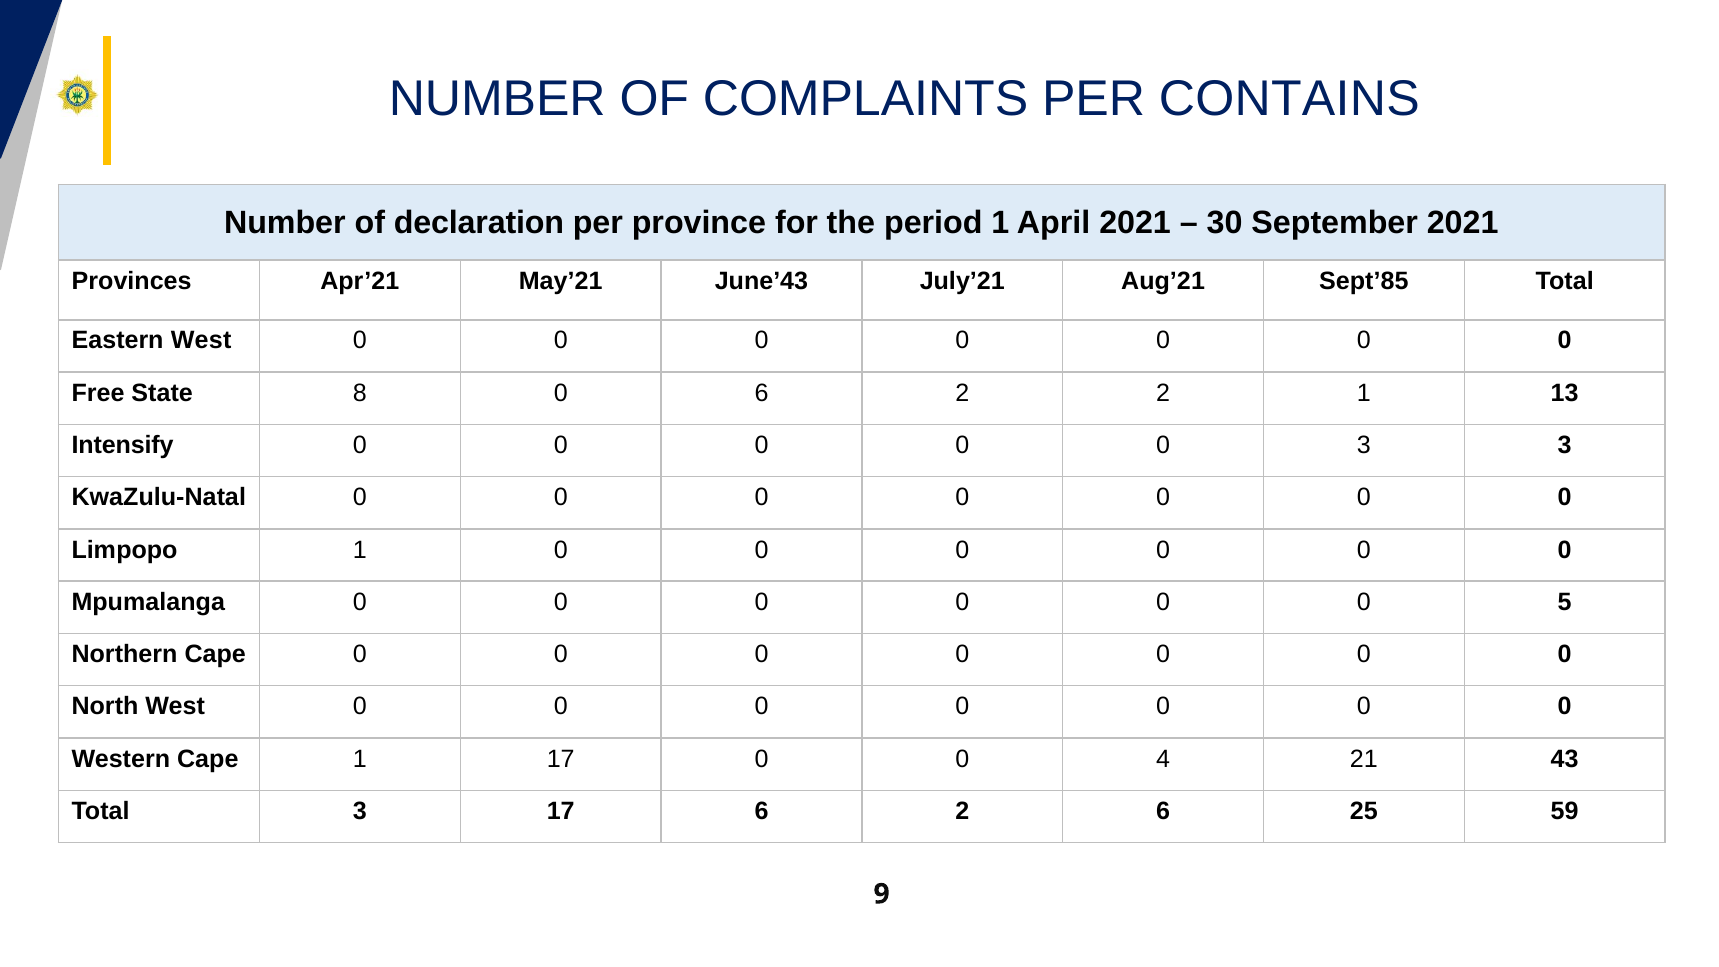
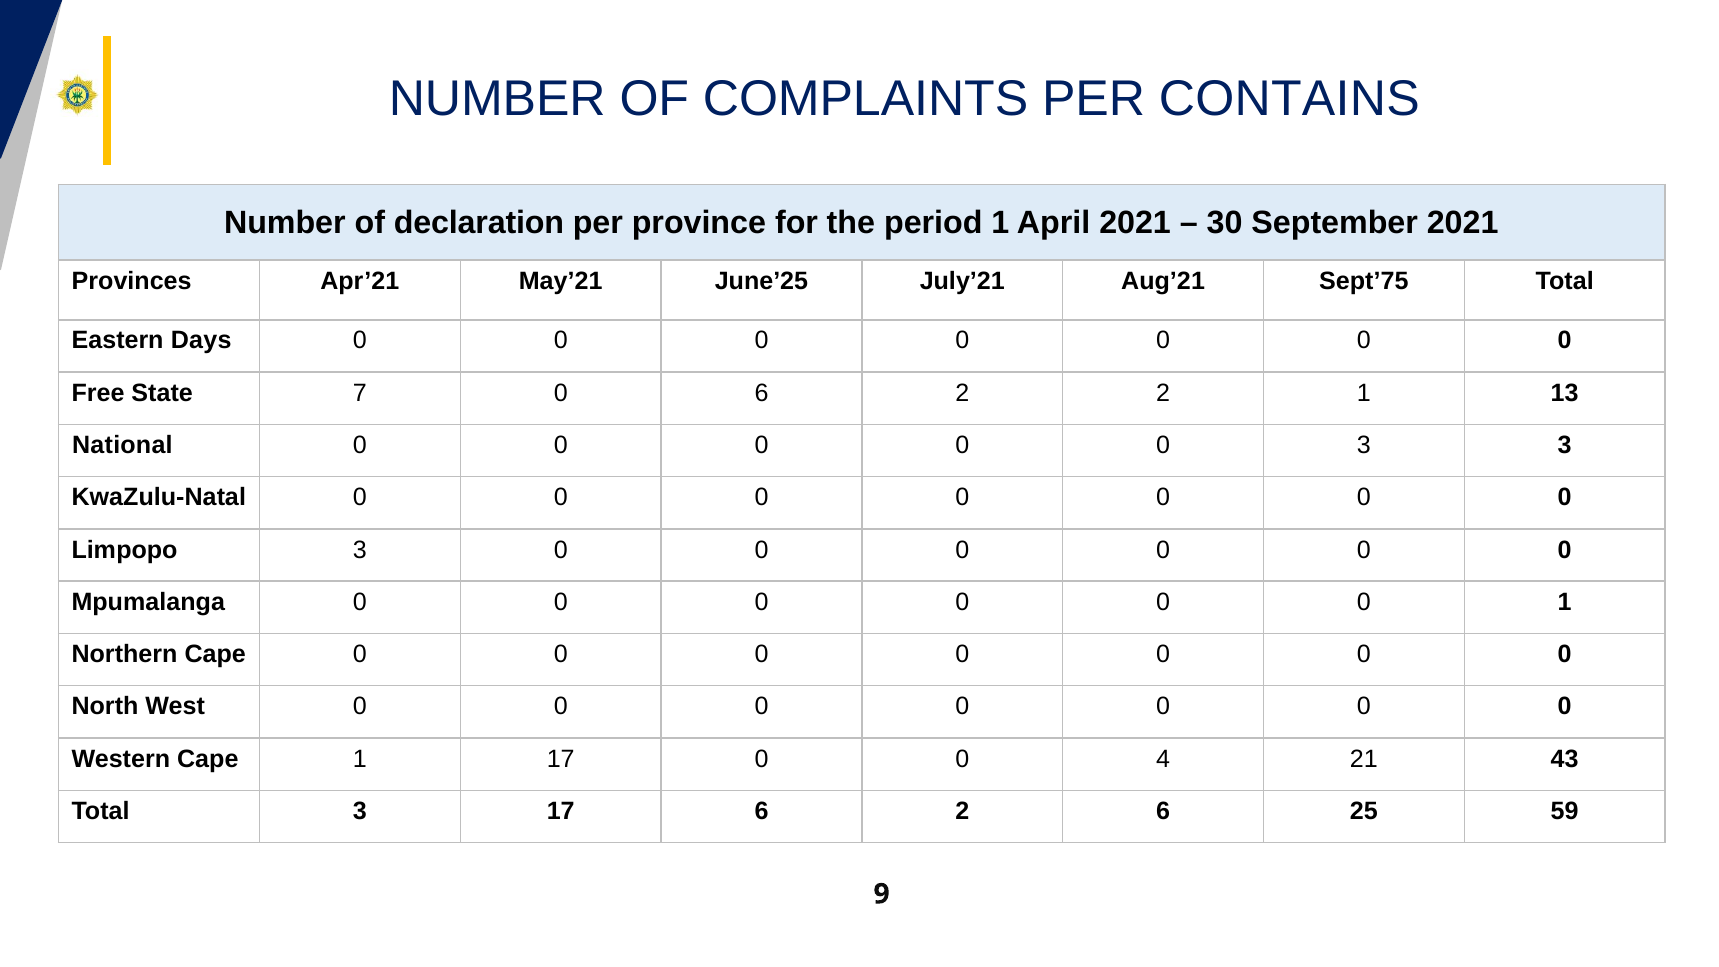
June’43: June’43 -> June’25
Sept’85: Sept’85 -> Sept’75
Eastern West: West -> Days
8: 8 -> 7
Intensify: Intensify -> National
Limpopo 1: 1 -> 3
0 5: 5 -> 1
